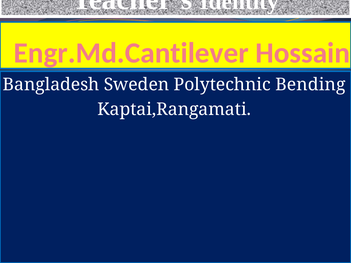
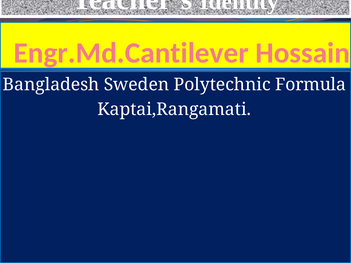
Bending: Bending -> Formula
